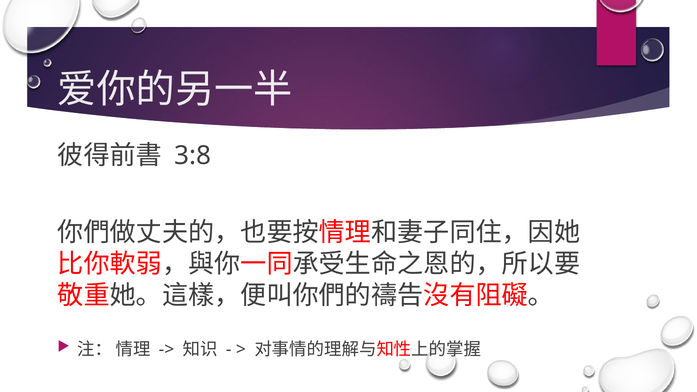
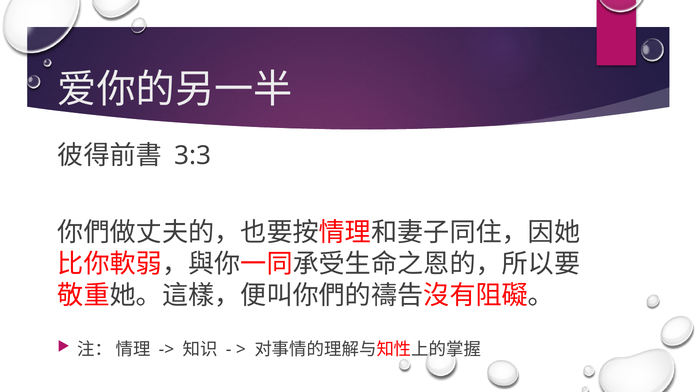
3:8: 3:8 -> 3:3
